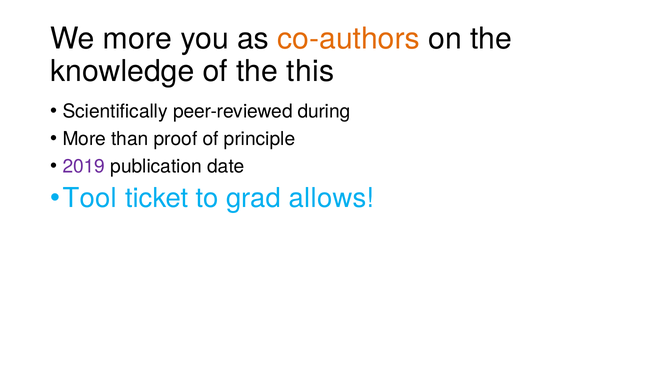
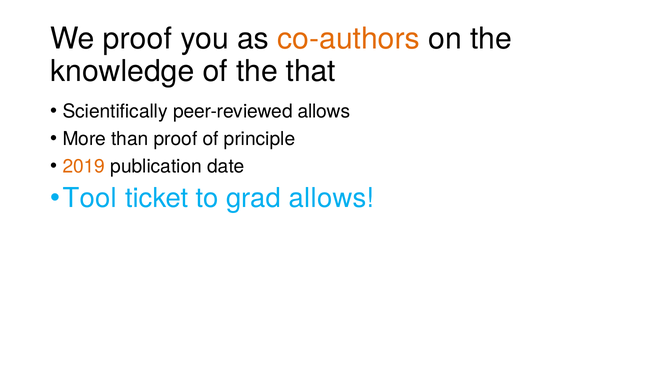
We more: more -> proof
this: this -> that
peer-reviewed during: during -> allows
2019 colour: purple -> orange
